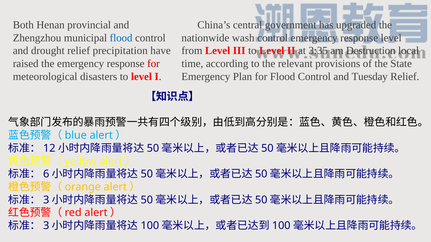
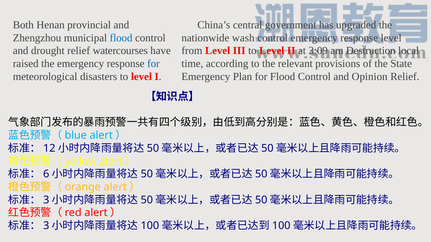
precipitation: precipitation -> watercourses
3:35: 3:35 -> 3:09
for at (153, 64) colour: red -> blue
Tuesday: Tuesday -> Opinion
